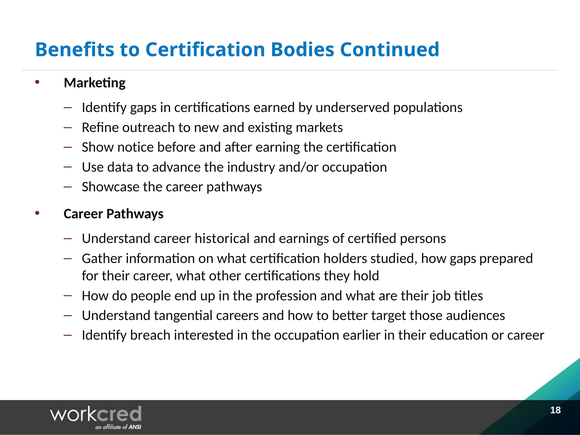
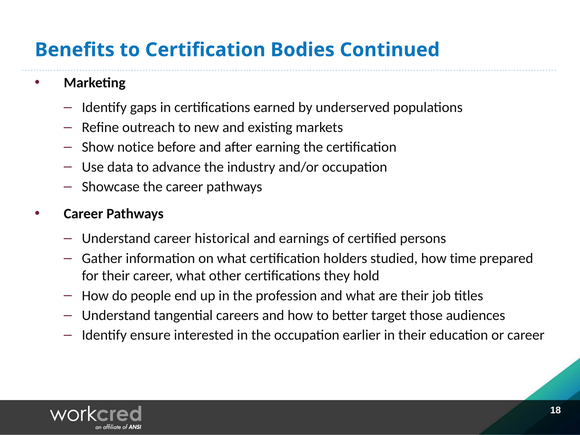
how gaps: gaps -> time
breach: breach -> ensure
